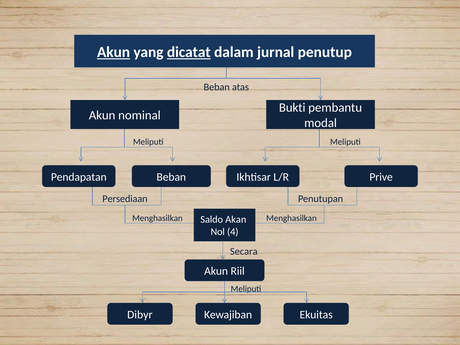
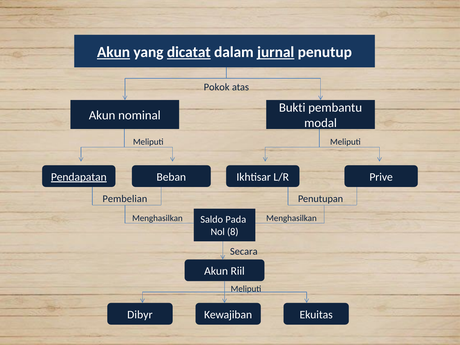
jurnal underline: none -> present
Beban at (217, 87): Beban -> Pokok
Pendapatan underline: none -> present
Persediaan: Persediaan -> Pembelian
Akan: Akan -> Pada
4: 4 -> 8
